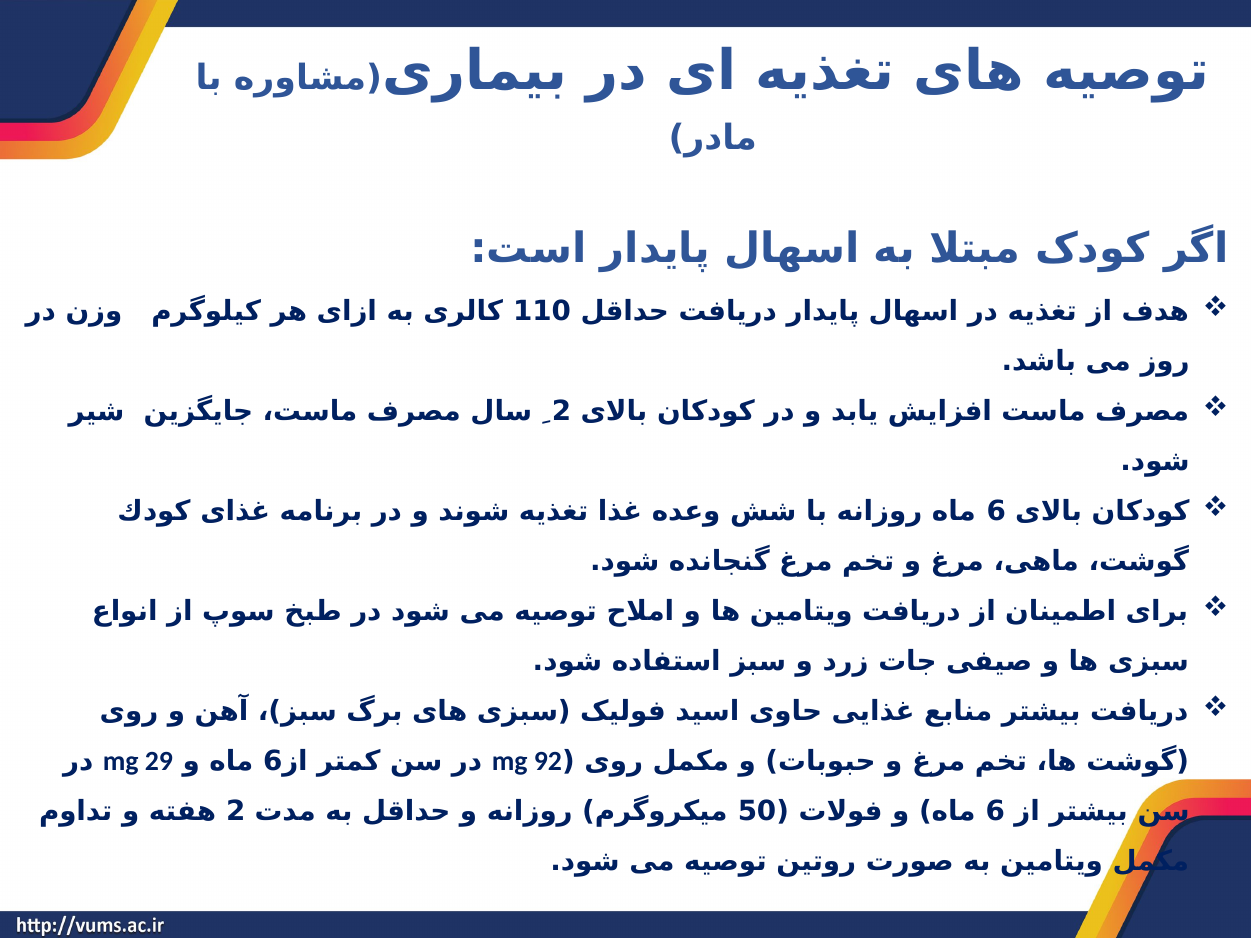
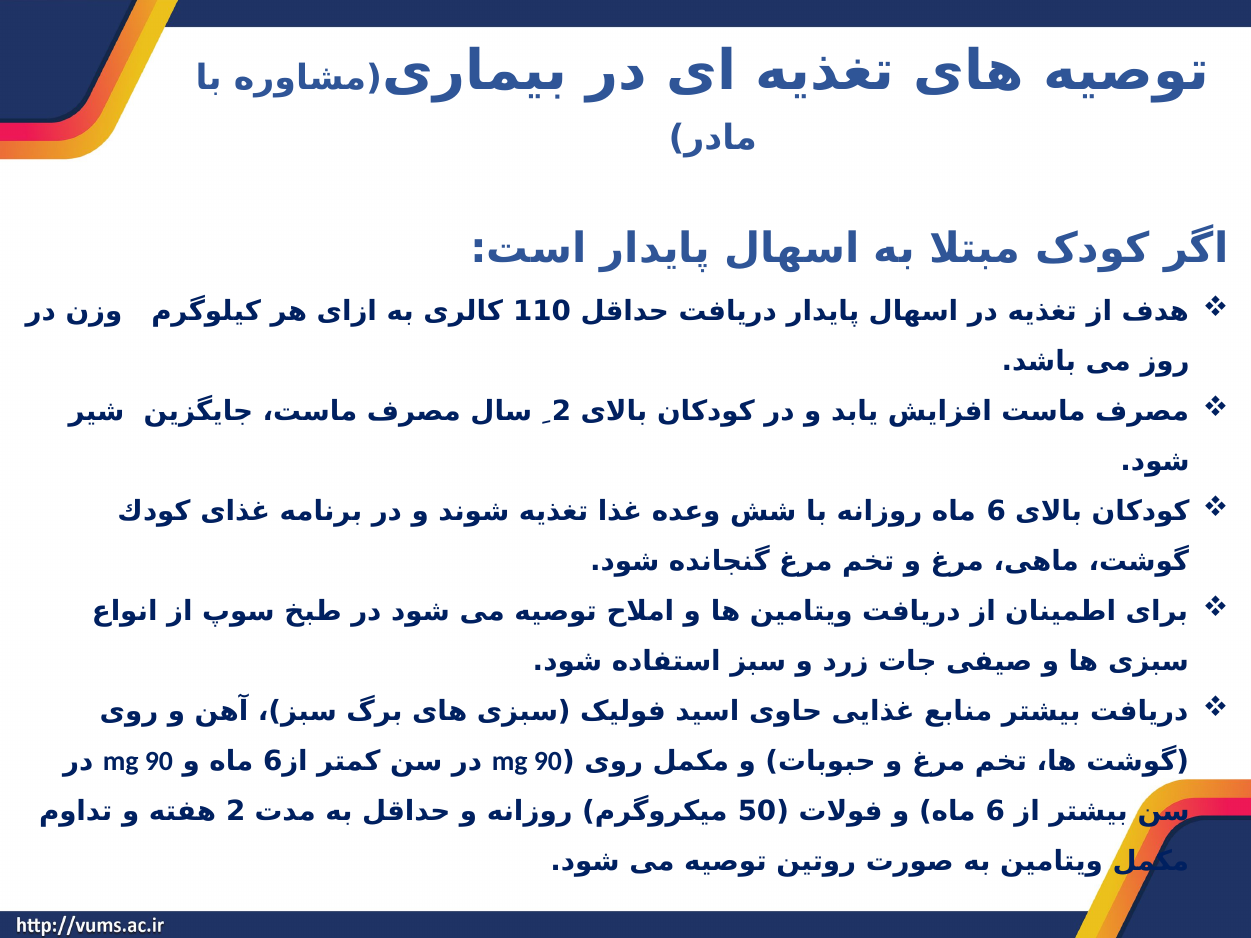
29 at (159, 762): 29 -> 90
92 at (548, 762): 92 -> 90
